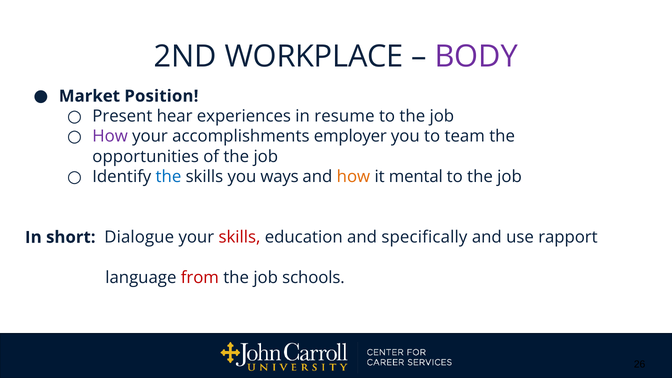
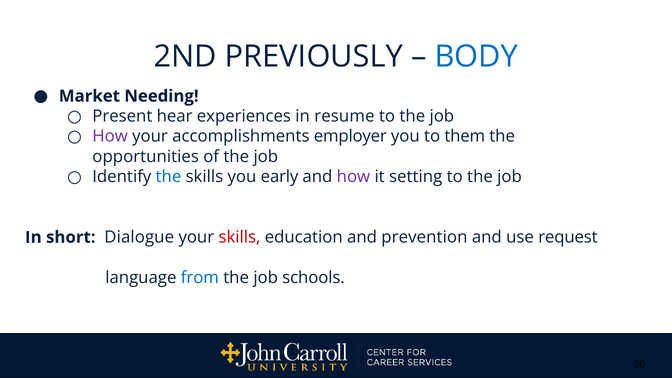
WORKPLACE: WORKPLACE -> PREVIOUSLY
BODY colour: purple -> blue
Position: Position -> Needing
team: team -> them
ways: ways -> early
how at (353, 177) colour: orange -> purple
mental: mental -> setting
specifically: specifically -> prevention
rapport: rapport -> request
from colour: red -> blue
